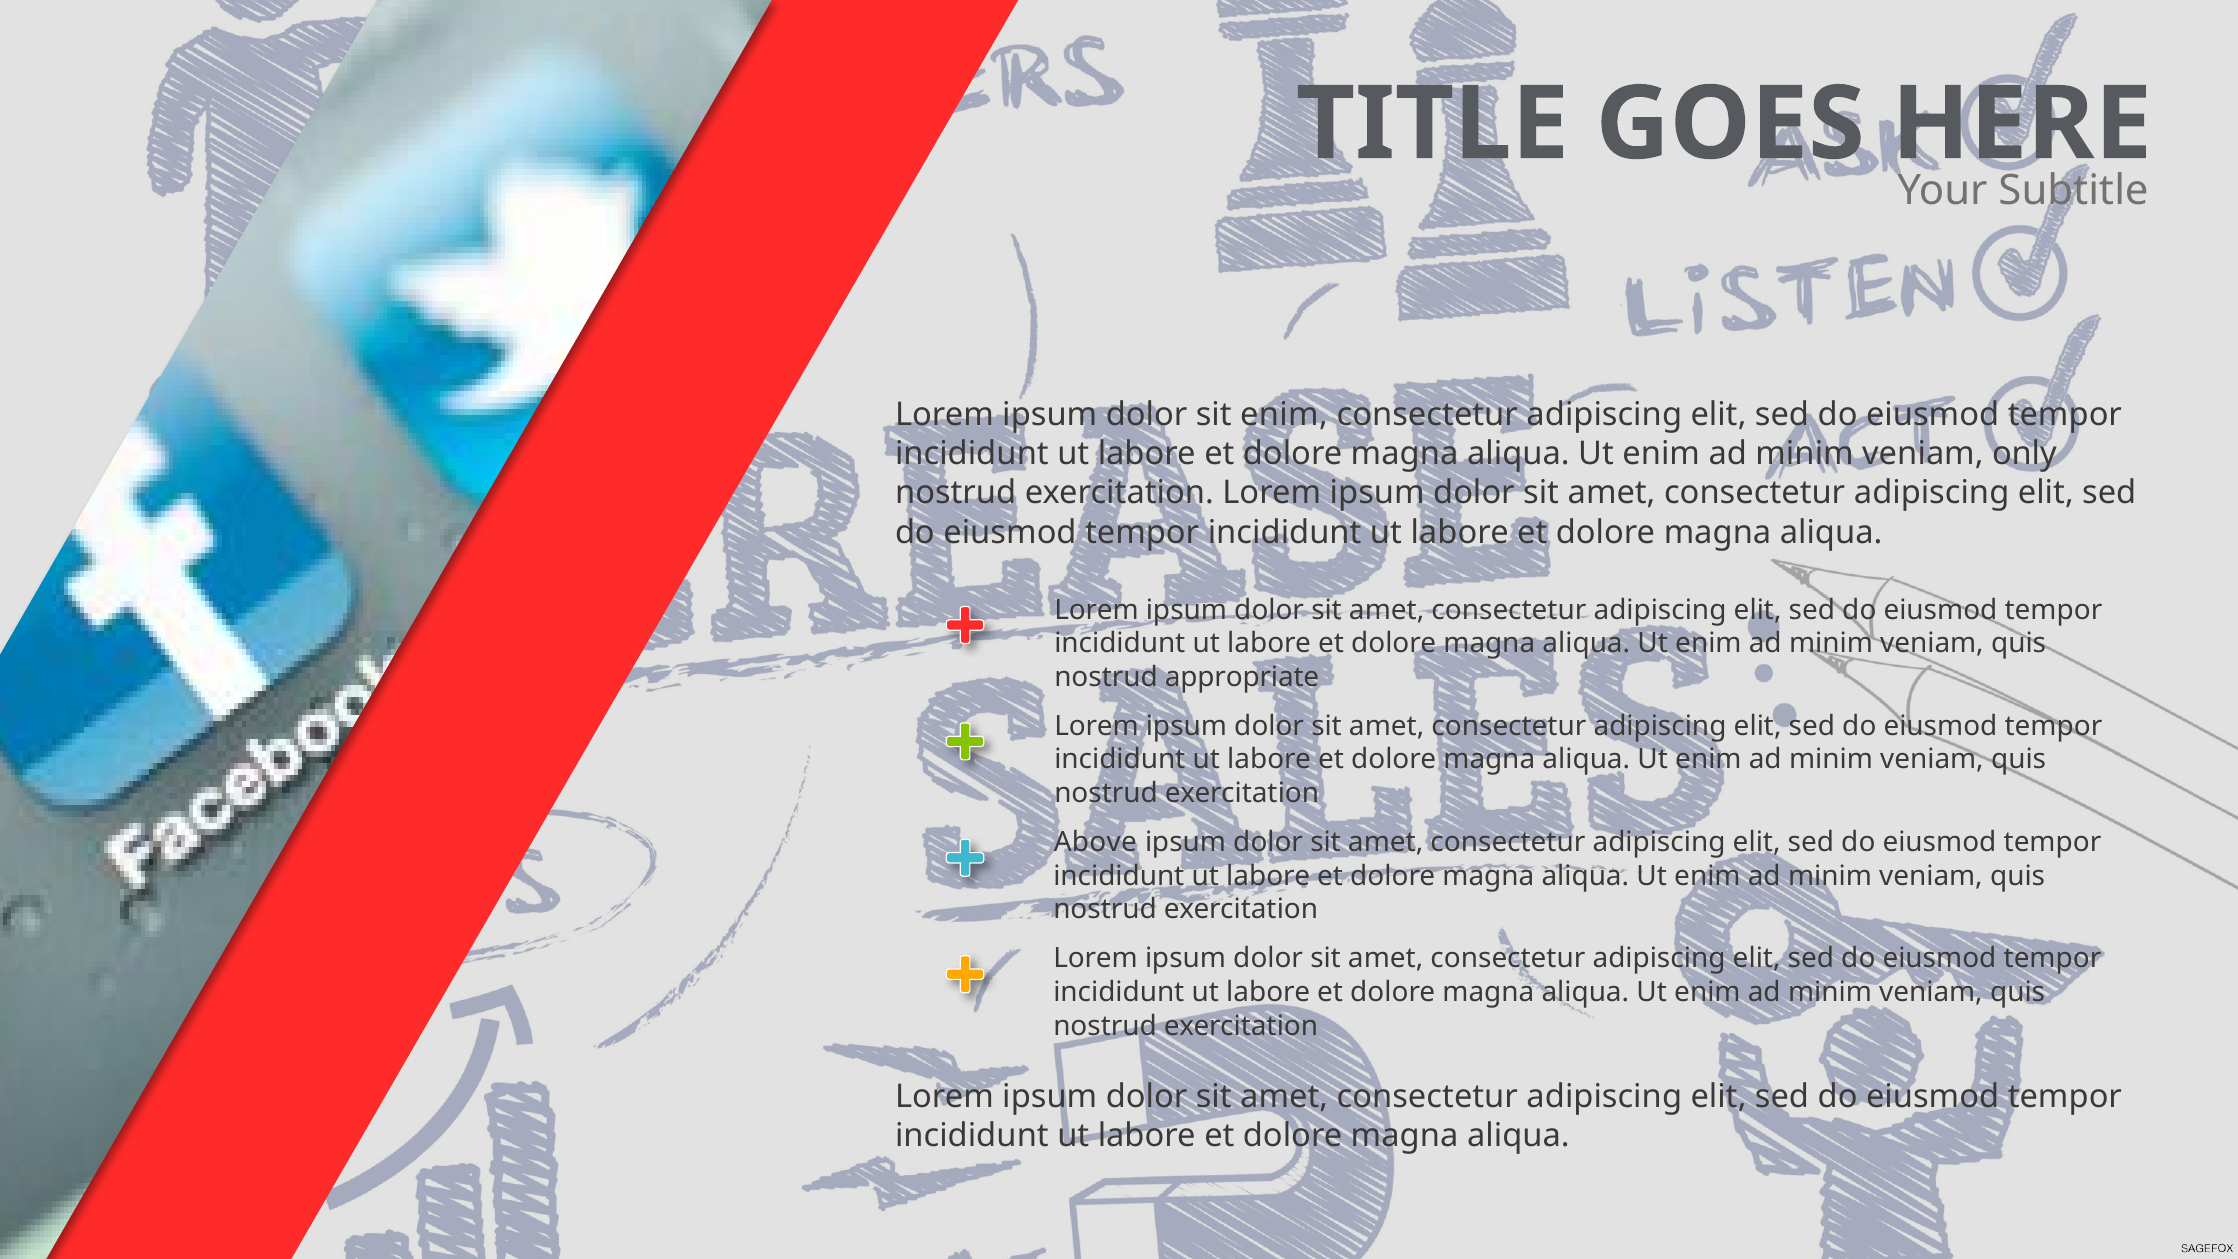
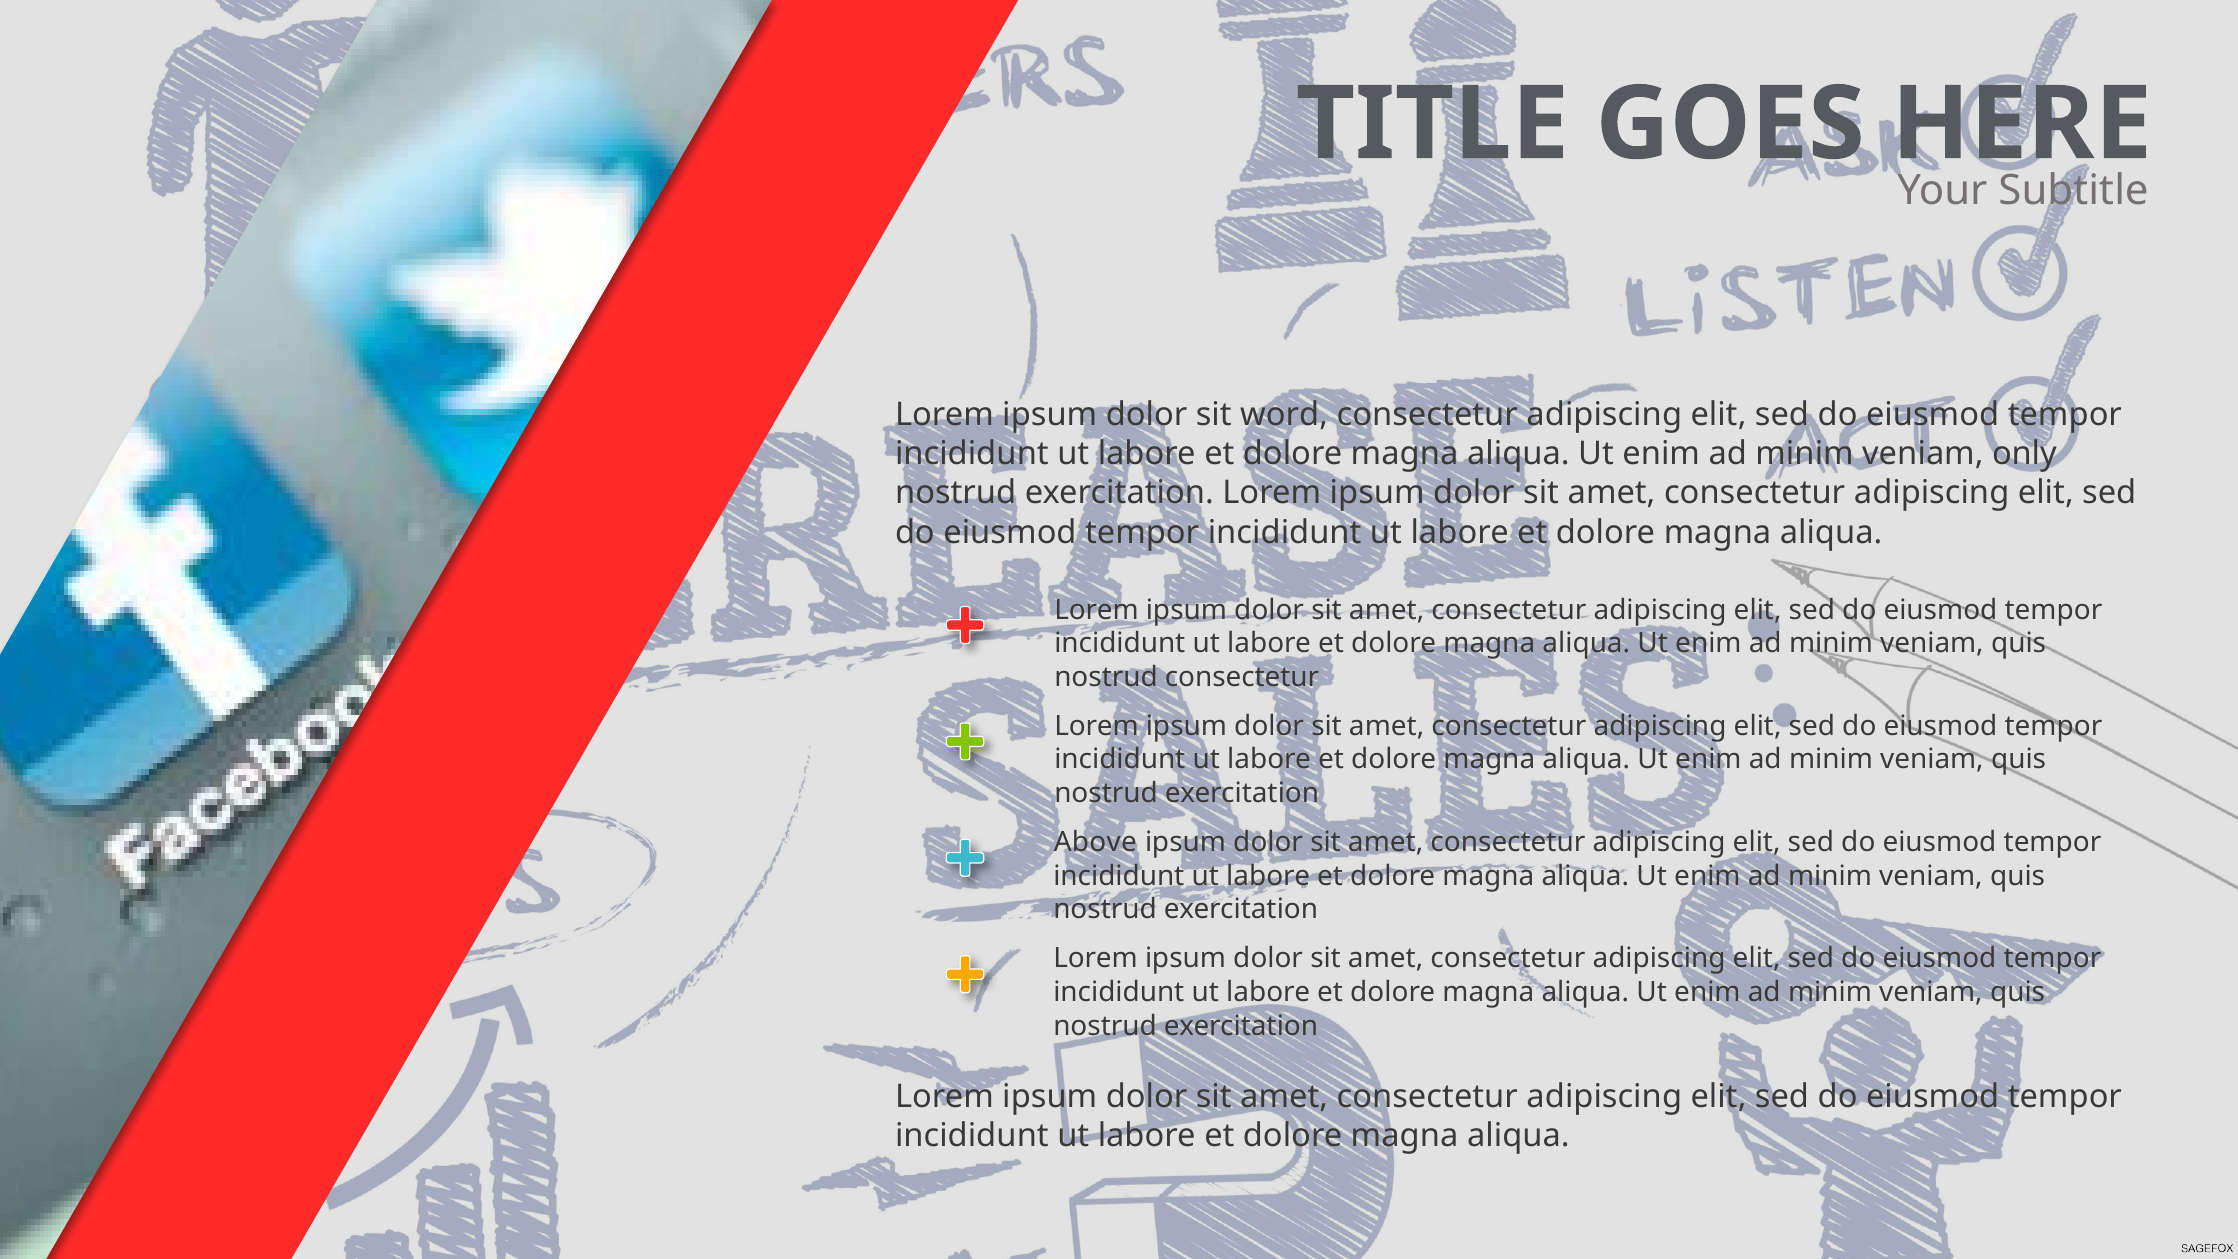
sit enim: enim -> word
nostrud appropriate: appropriate -> consectetur
